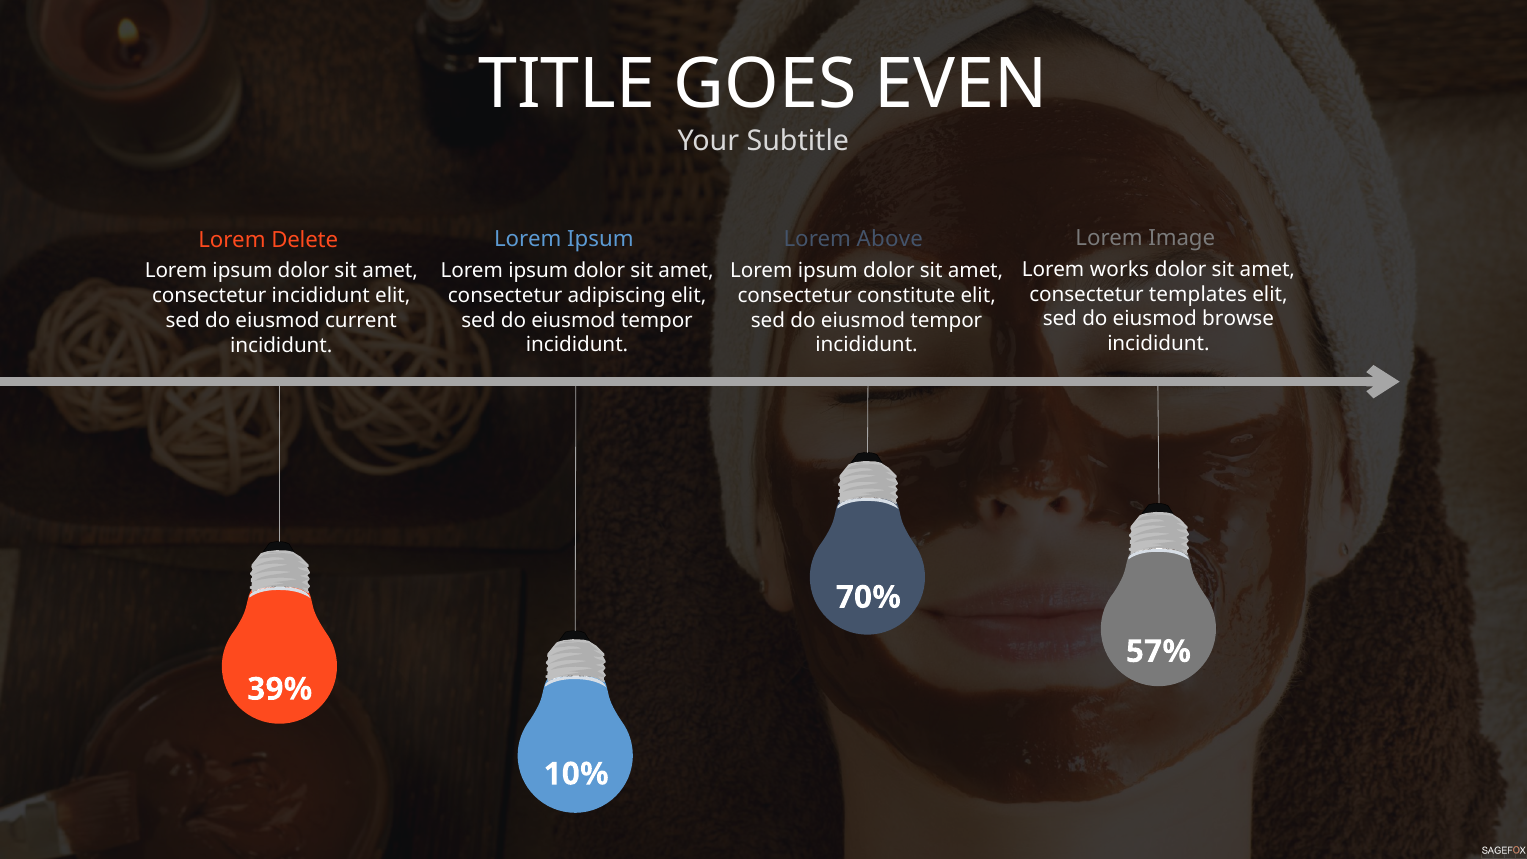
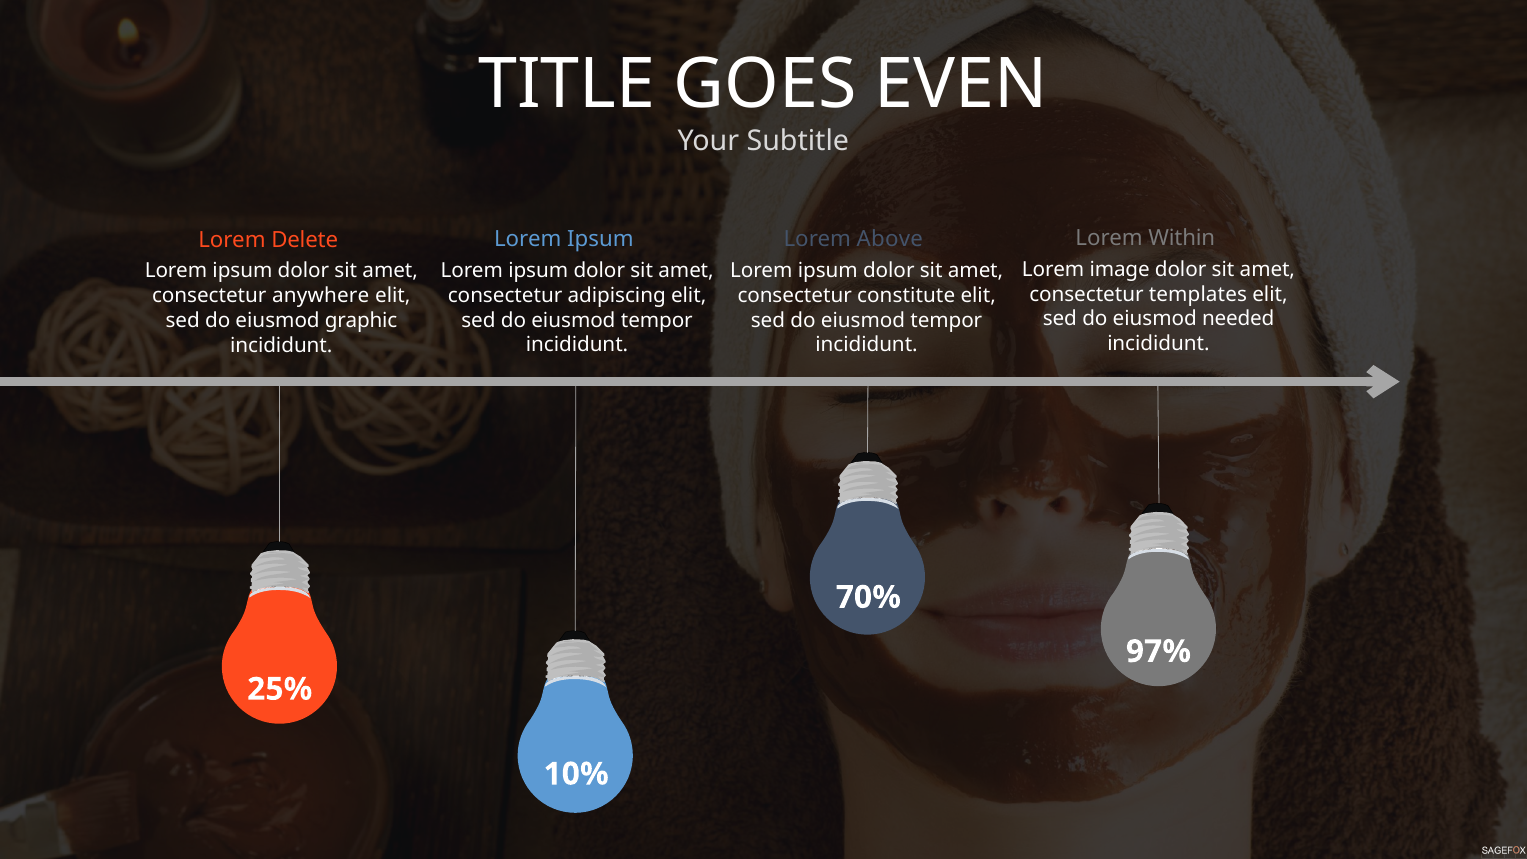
Image: Image -> Within
works: works -> image
consectetur incididunt: incididunt -> anywhere
browse: browse -> needed
current: current -> graphic
57%: 57% -> 97%
39%: 39% -> 25%
